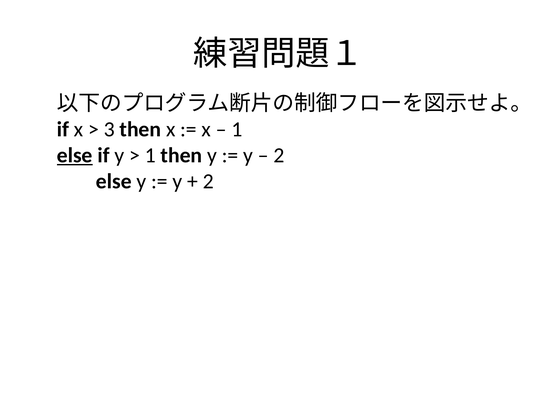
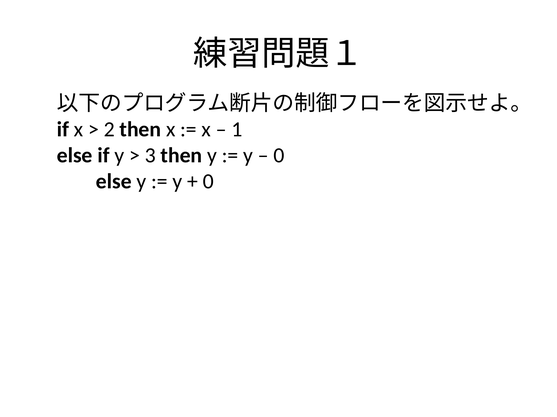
3: 3 -> 2
else at (75, 156) underline: present -> none
1 at (150, 156): 1 -> 3
2 at (279, 156): 2 -> 0
2 at (208, 182): 2 -> 0
